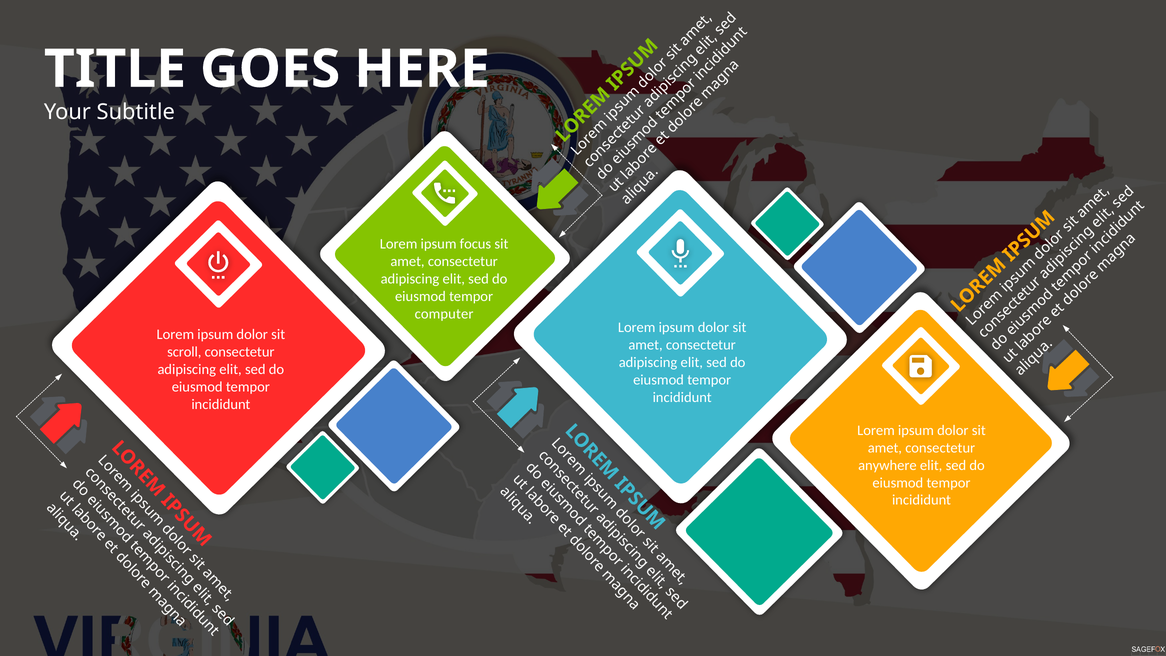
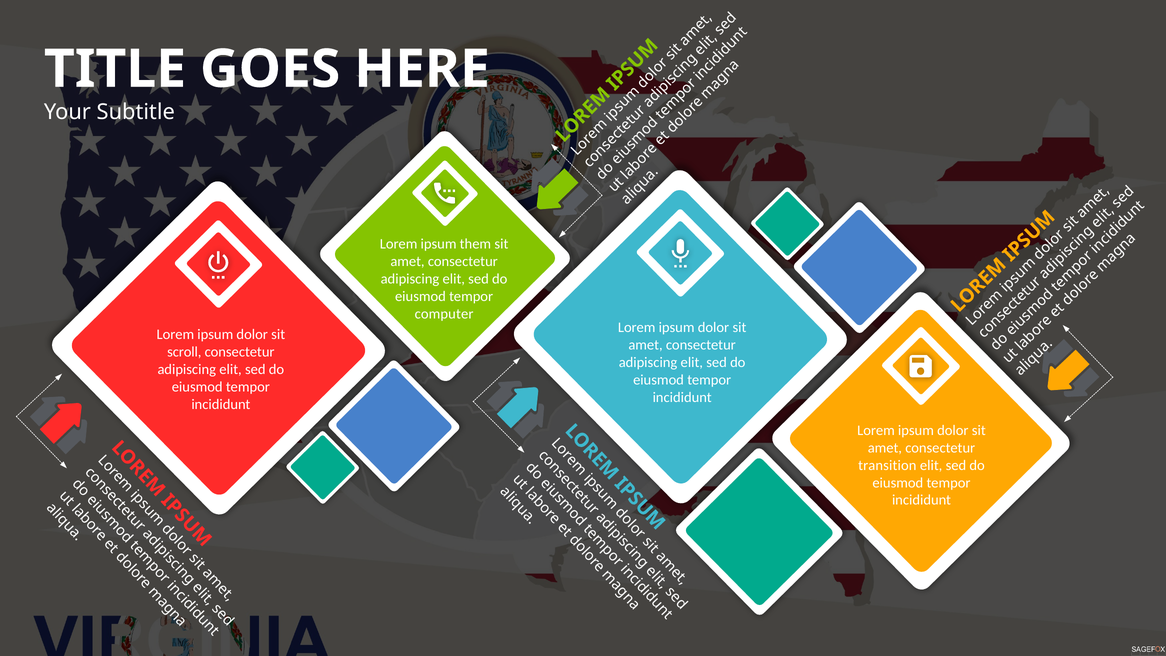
focus: focus -> them
anywhere: anywhere -> transition
